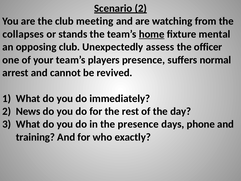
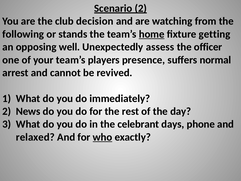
meeting: meeting -> decision
collapses: collapses -> following
mental: mental -> getting
opposing club: club -> well
the presence: presence -> celebrant
training: training -> relaxed
who underline: none -> present
